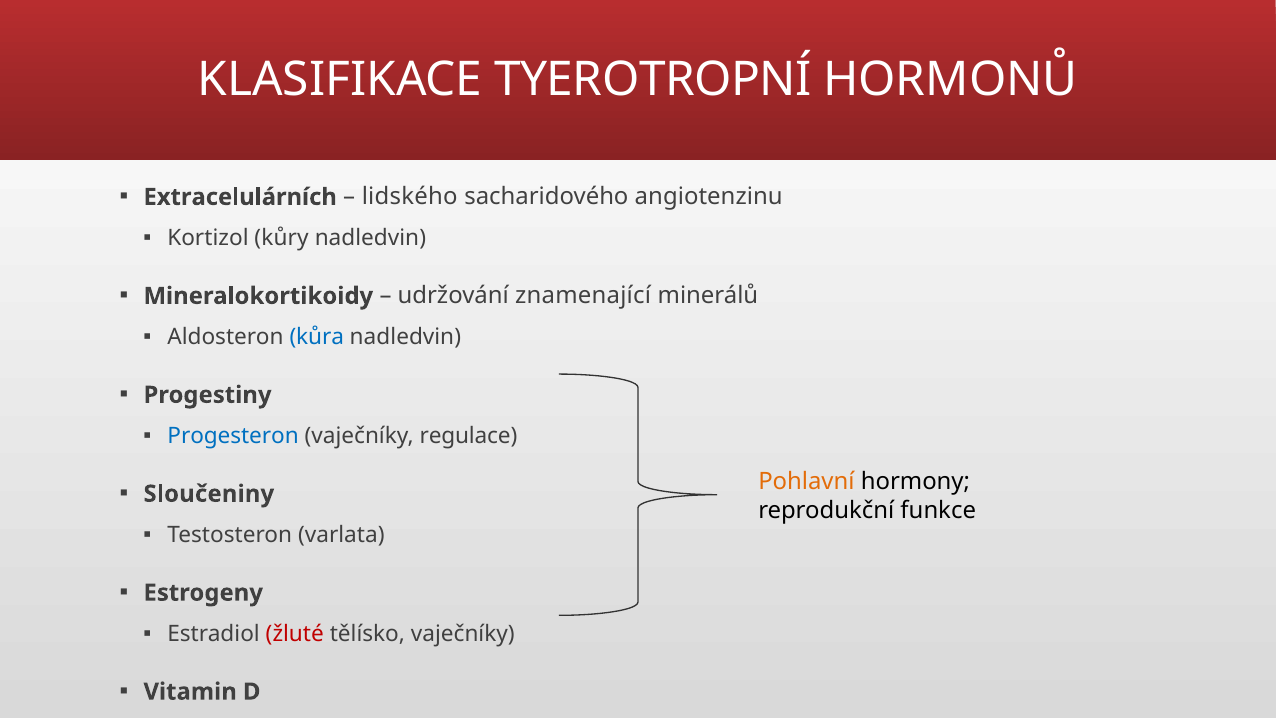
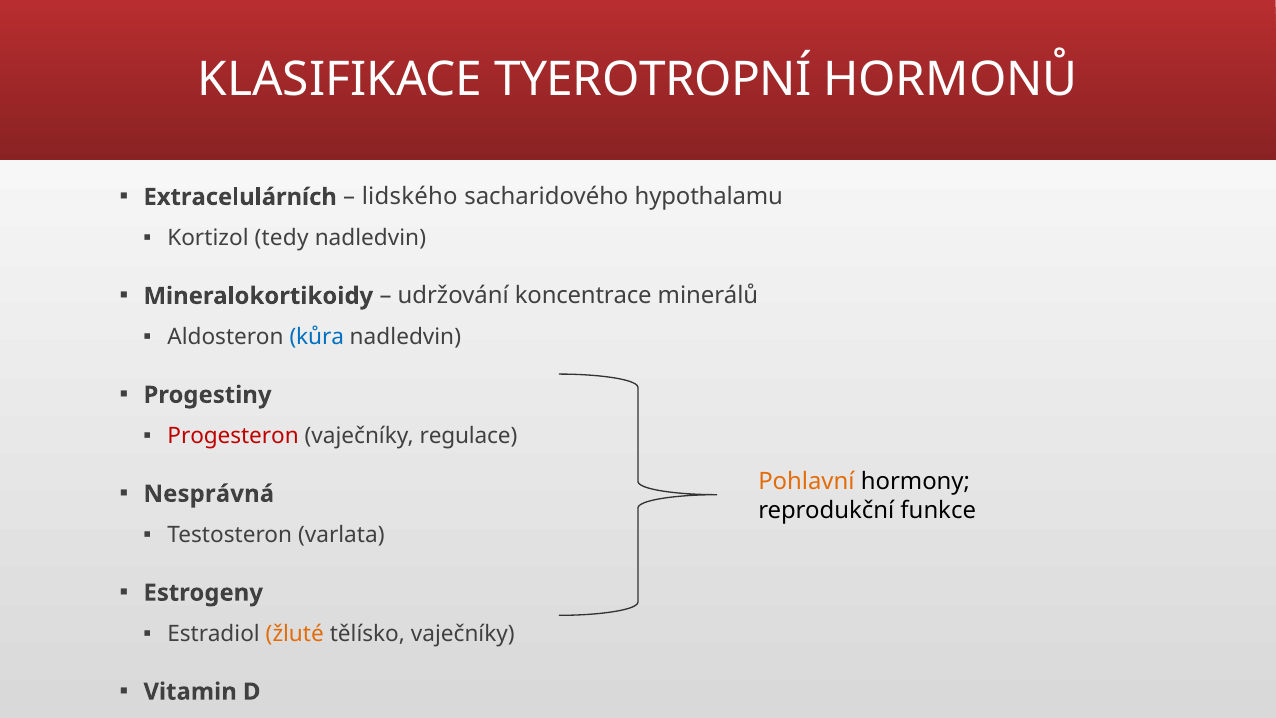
angiotenzinu: angiotenzinu -> hypothalamu
kůry: kůry -> tedy
znamenající: znamenající -> koncentrace
Progesteron colour: blue -> red
Sloučeniny: Sloučeniny -> Nesprávná
žluté colour: red -> orange
